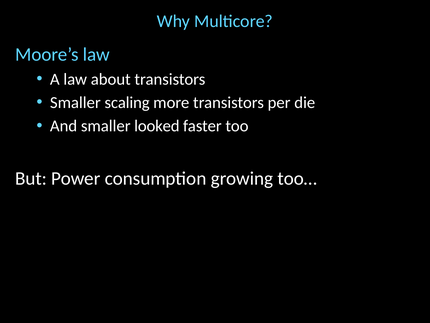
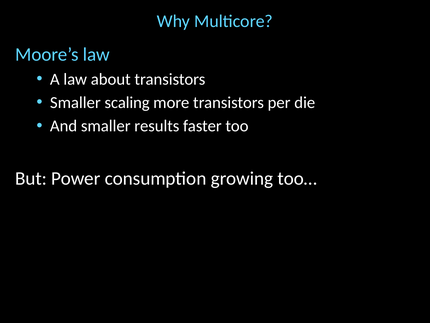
looked: looked -> results
